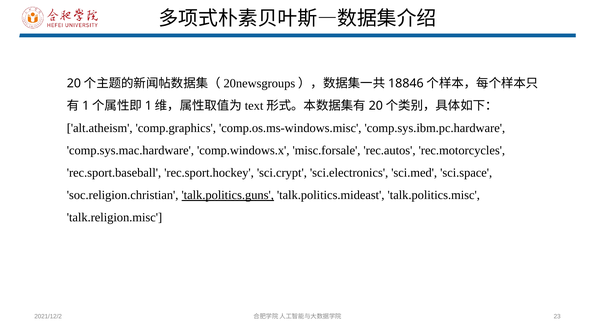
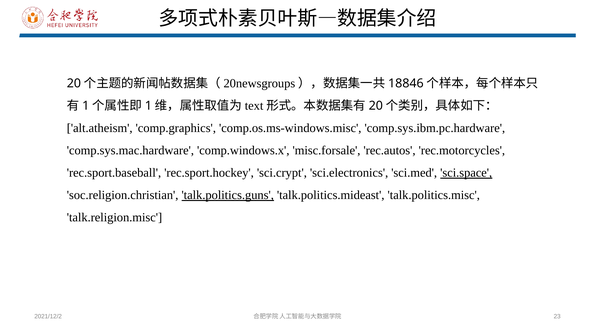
sci.space underline: none -> present
